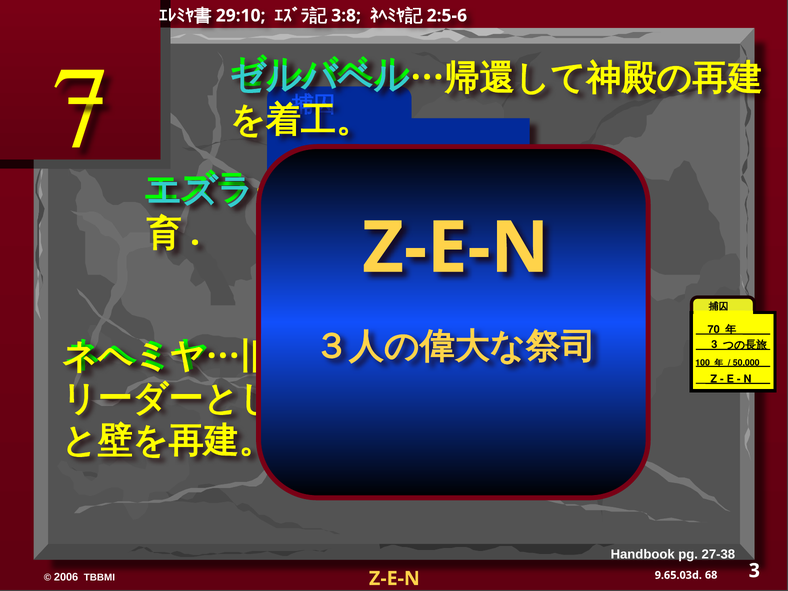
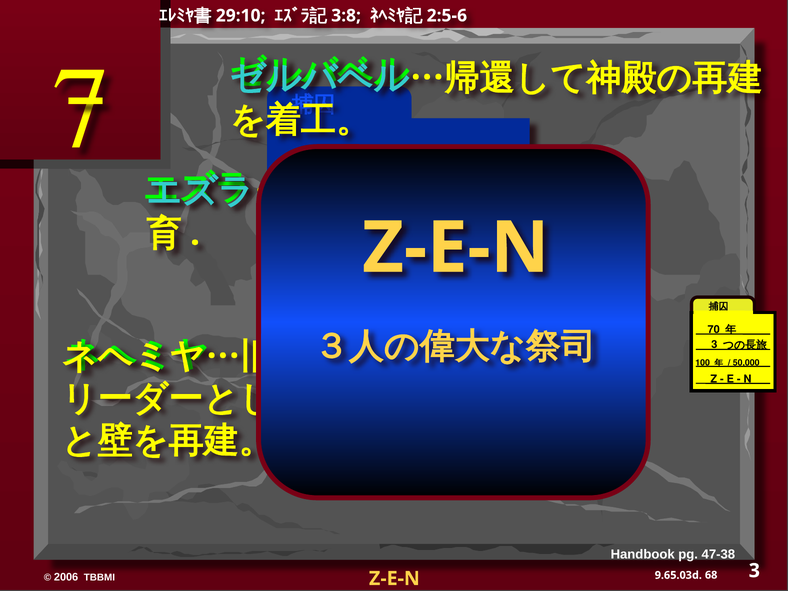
27-38: 27-38 -> 47-38
